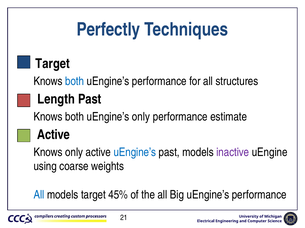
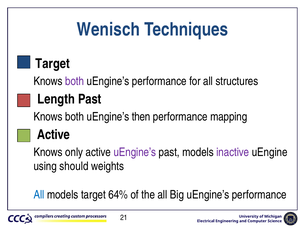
Perfectly: Perfectly -> Wenisch
both at (75, 81) colour: blue -> purple
uEngine’s only: only -> then
estimate: estimate -> mapping
uEngine’s at (135, 153) colour: blue -> purple
coarse: coarse -> should
45%: 45% -> 64%
